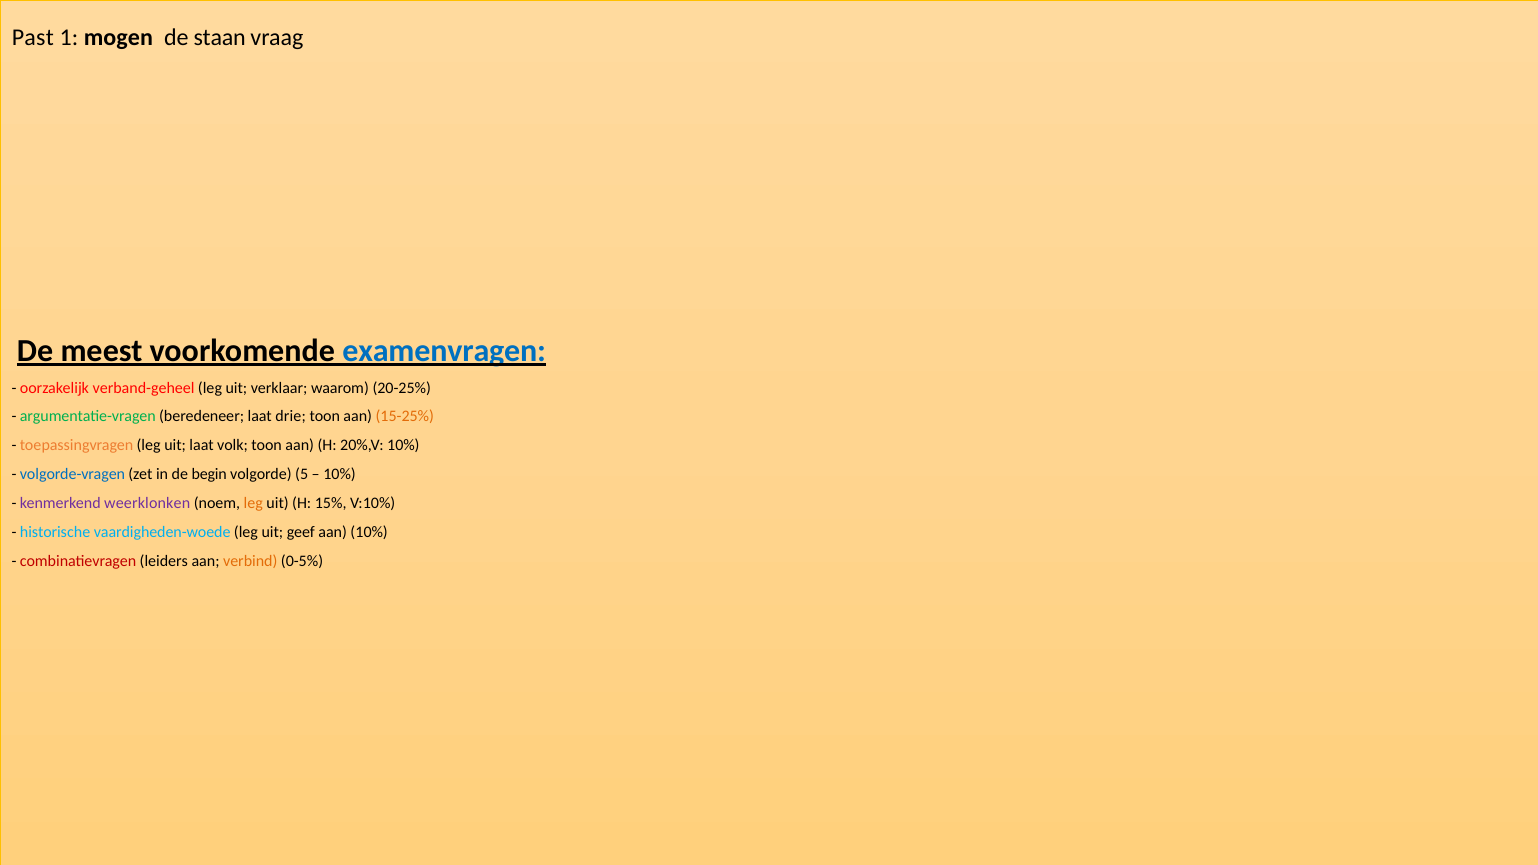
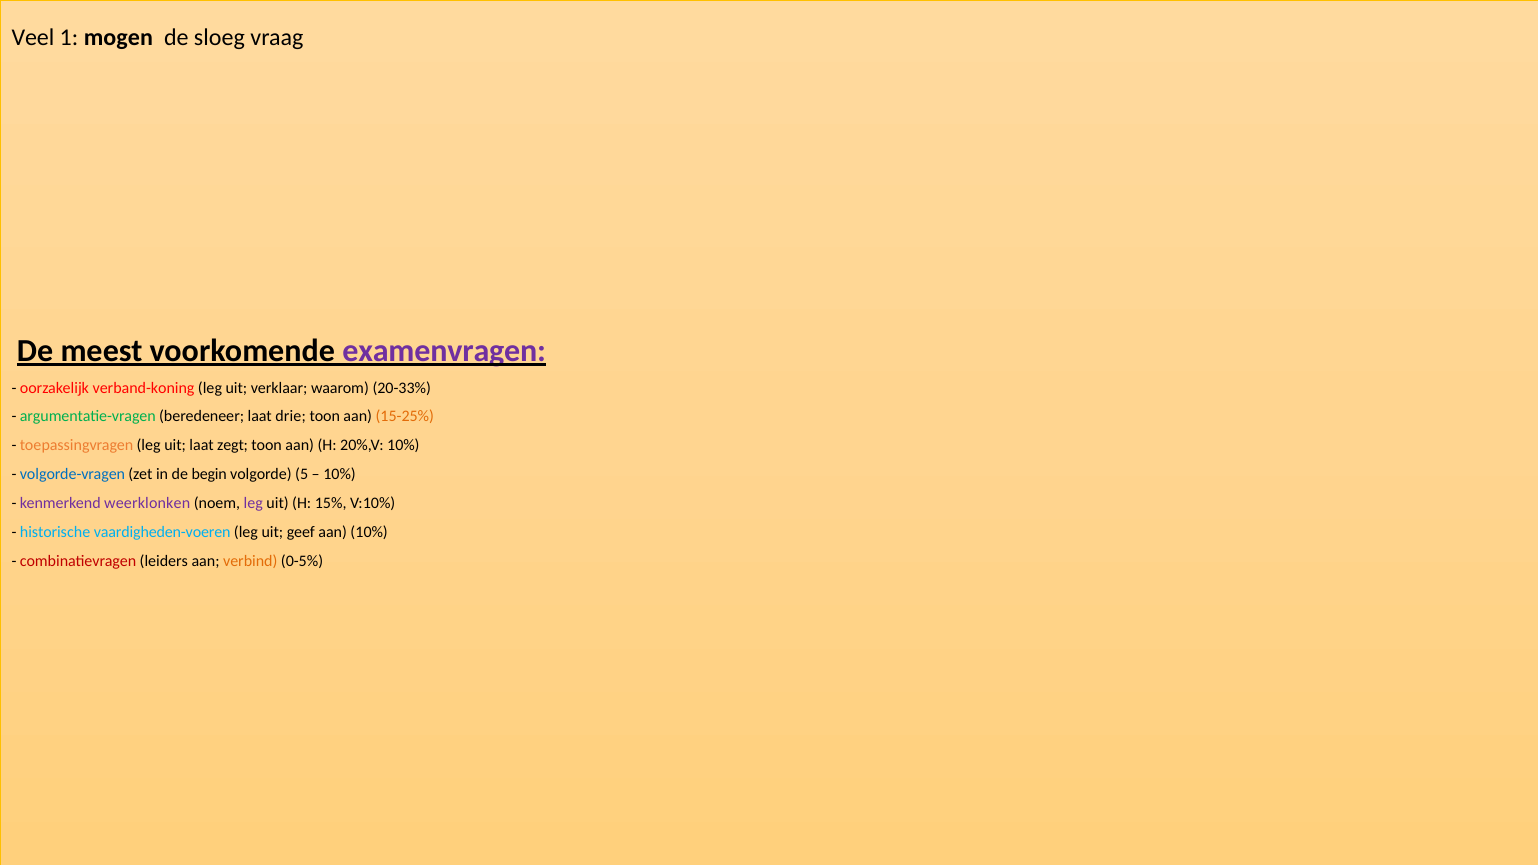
Past: Past -> Veel
staan: staan -> sloeg
examenvragen colour: blue -> purple
verband-geheel: verband-geheel -> verband-koning
20-25%: 20-25% -> 20-33%
volk: volk -> zegt
leg at (253, 503) colour: orange -> purple
vaardigheden-woede: vaardigheden-woede -> vaardigheden-voeren
